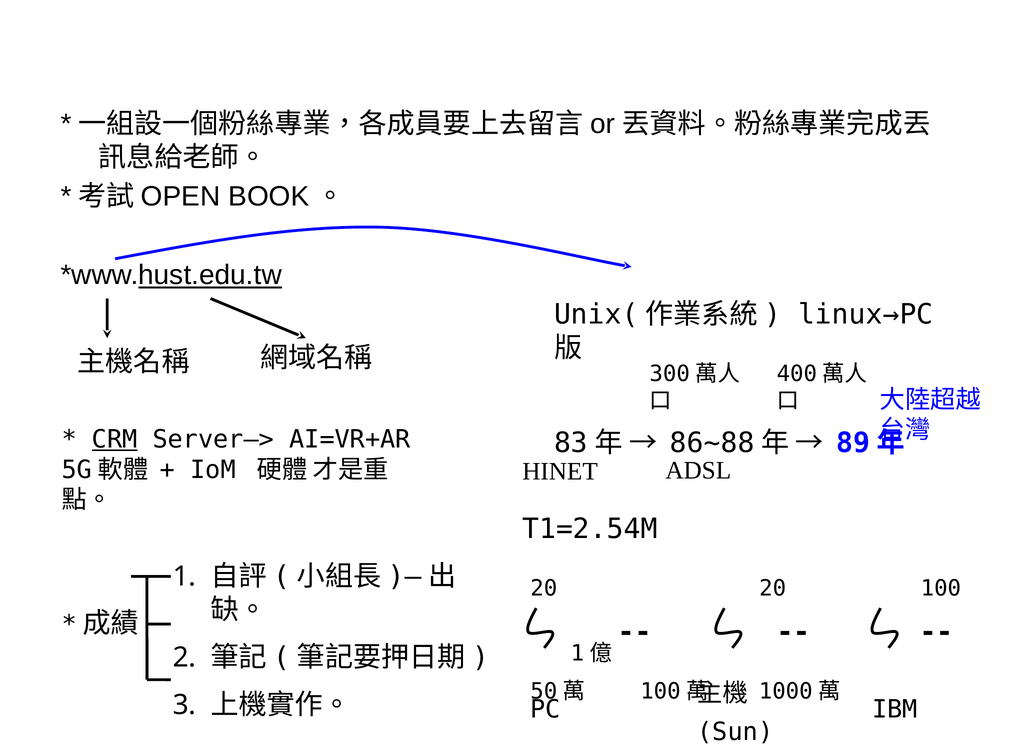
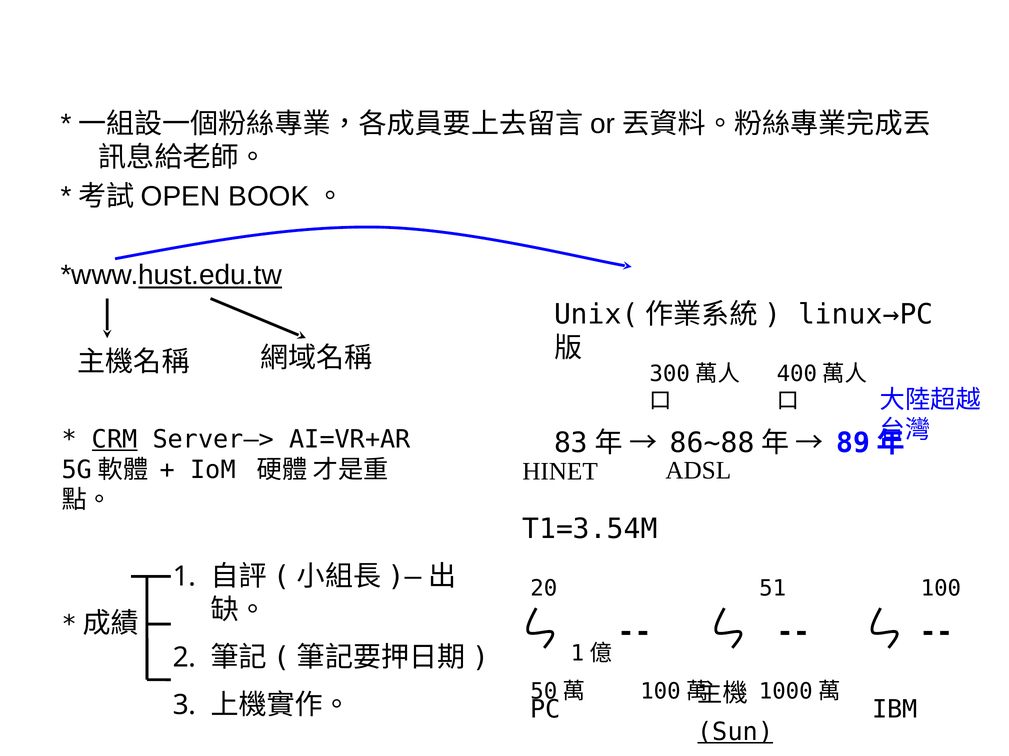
T1=2.54M: T1=2.54M -> T1=3.54M
20 20: 20 -> 51
Sun underline: none -> present
